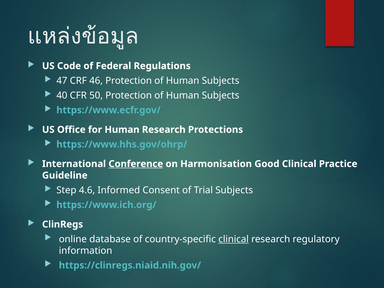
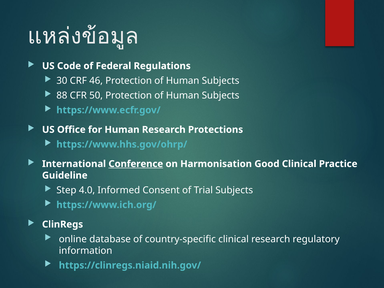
47: 47 -> 30
40: 40 -> 88
4.6: 4.6 -> 4.0
clinical at (234, 239) underline: present -> none
